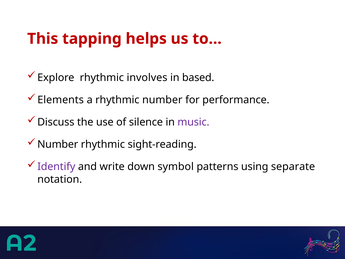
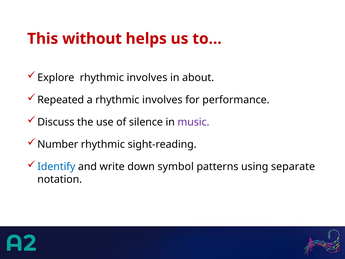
tapping: tapping -> without
based: based -> about
Elements: Elements -> Repeated
a rhythmic number: number -> involves
Identify colour: purple -> blue
